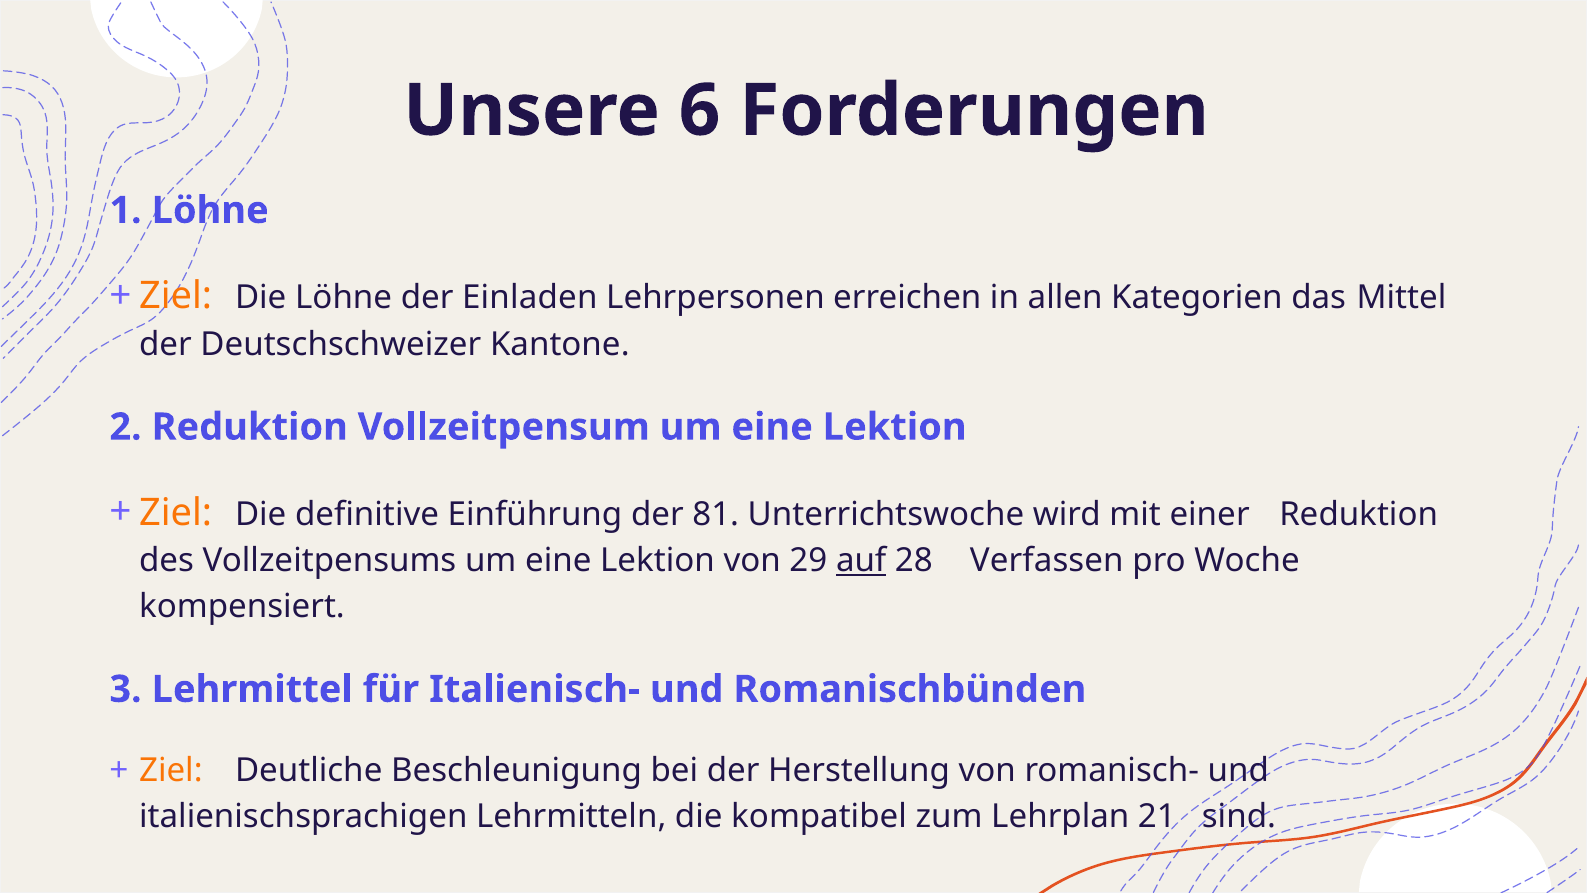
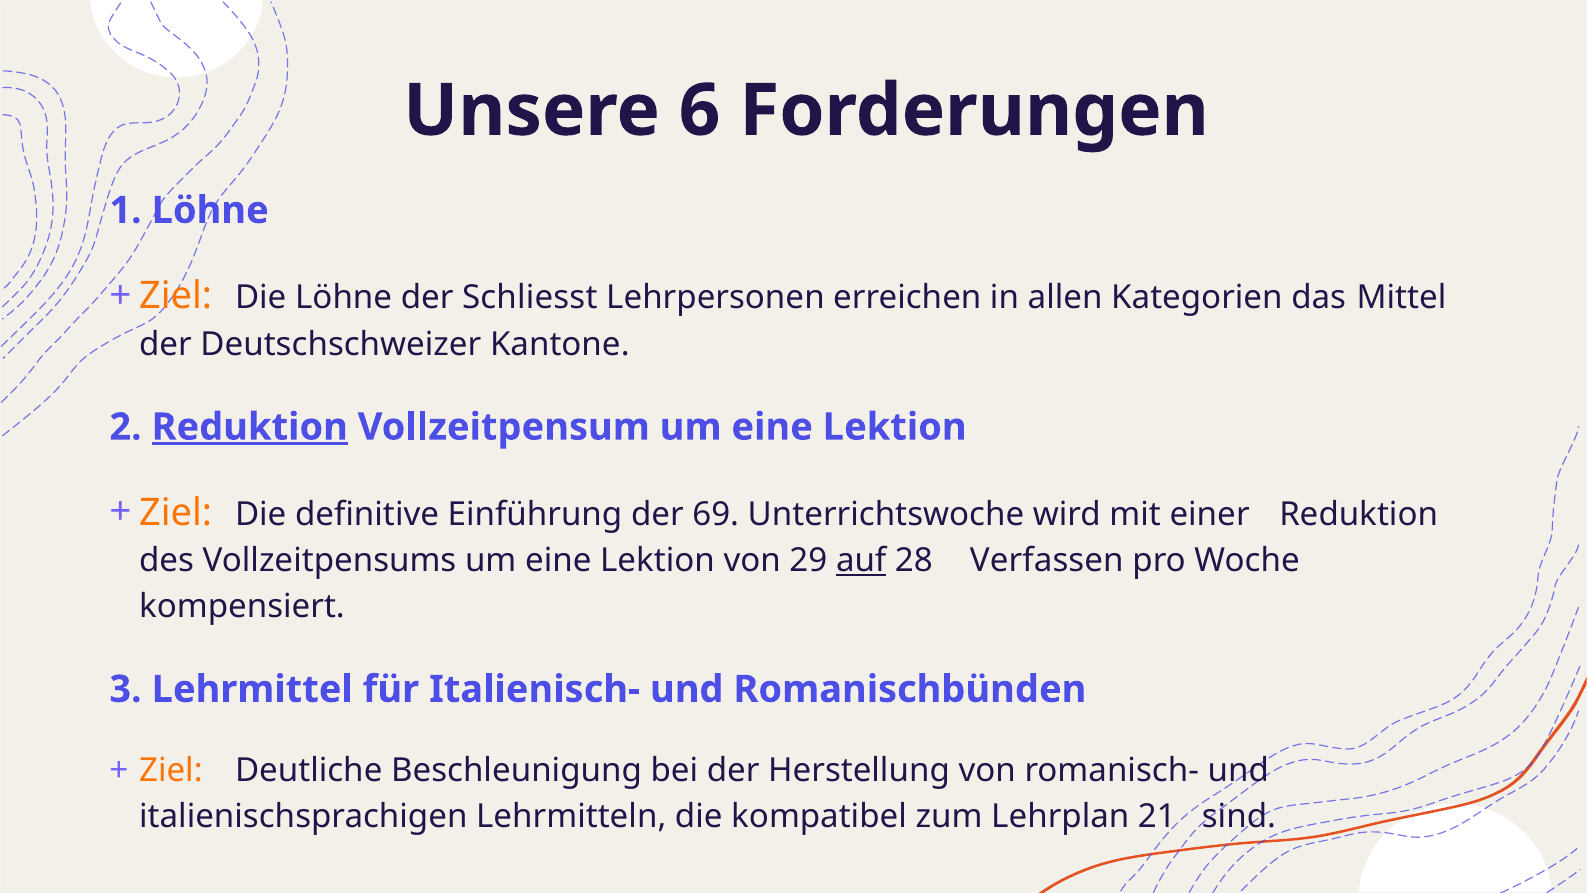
Einladen: Einladen -> Schliesst
Reduktion at (250, 427) underline: none -> present
81: 81 -> 69
